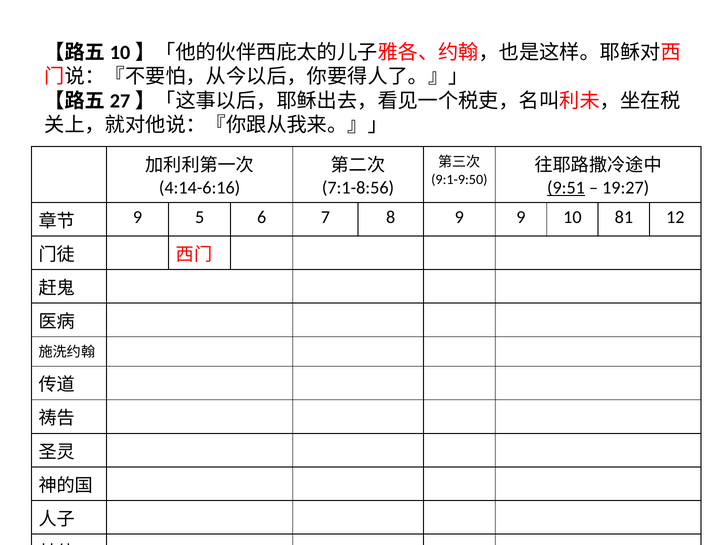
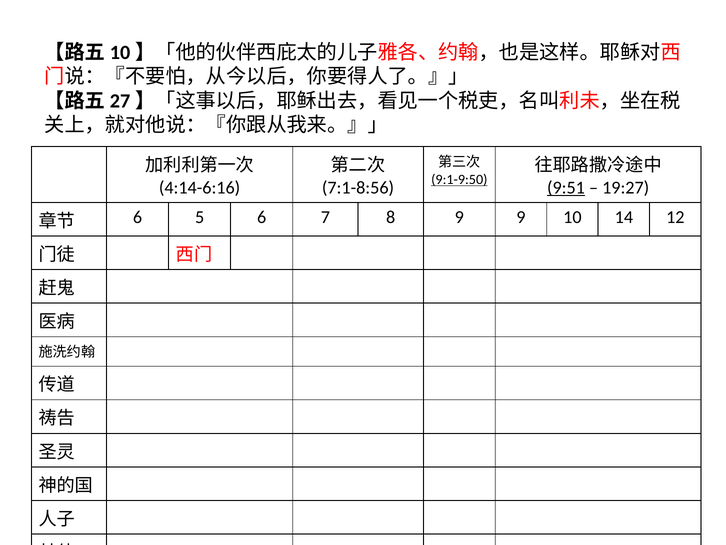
9:1-9:50 underline: none -> present
9 at (138, 217): 9 -> 6
81: 81 -> 14
